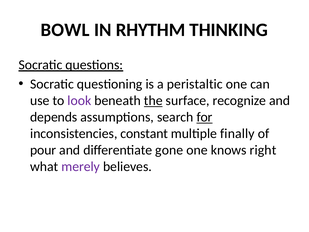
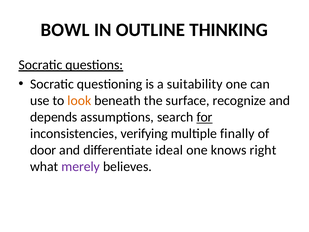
RHYTHM: RHYTHM -> OUTLINE
peristaltic: peristaltic -> suitability
look colour: purple -> orange
the underline: present -> none
constant: constant -> verifying
pour: pour -> door
gone: gone -> ideal
